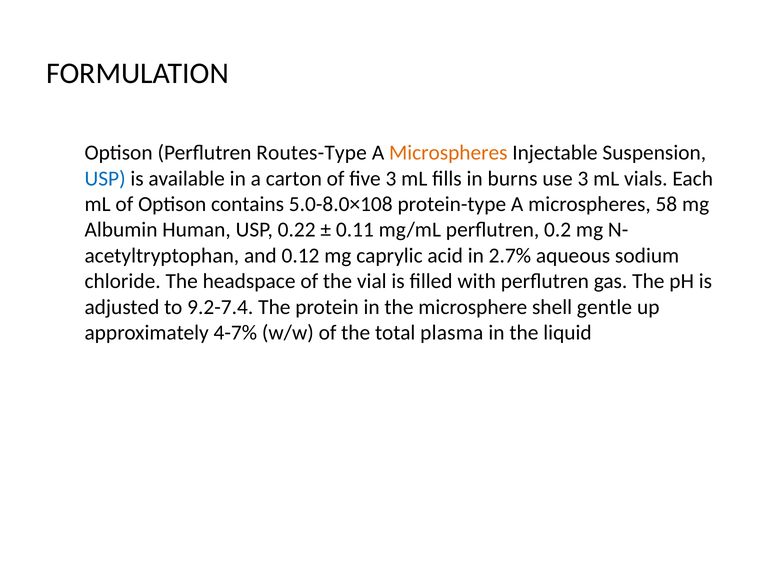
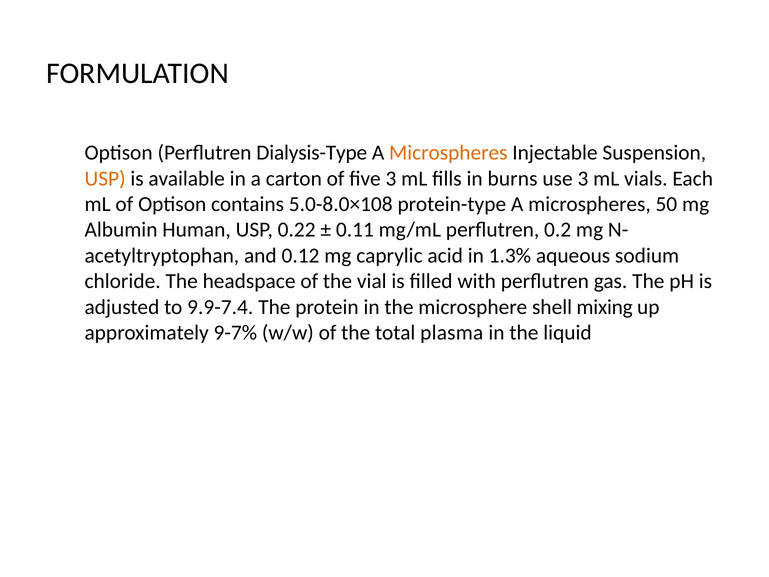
Routes-Type: Routes-Type -> Dialysis-Type
USP at (105, 178) colour: blue -> orange
58: 58 -> 50
2.7%: 2.7% -> 1.3%
9.2-7.4: 9.2-7.4 -> 9.9-7.4
gentle: gentle -> mixing
4-7%: 4-7% -> 9-7%
